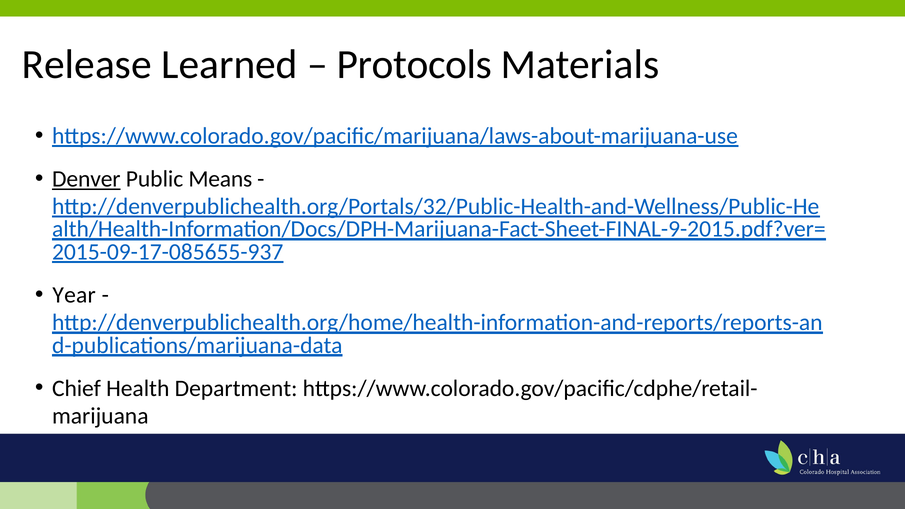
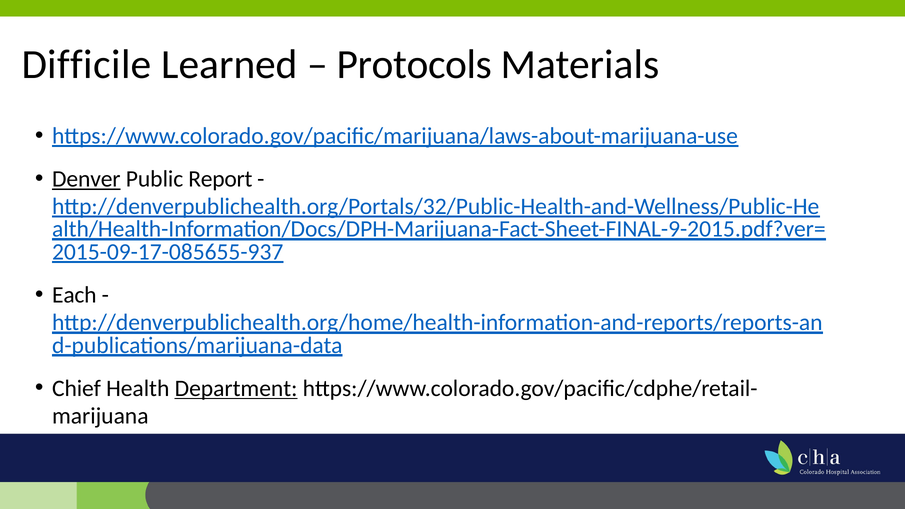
Release: Release -> Difficile
Means: Means -> Report
Year: Year -> Each
Department underline: none -> present
